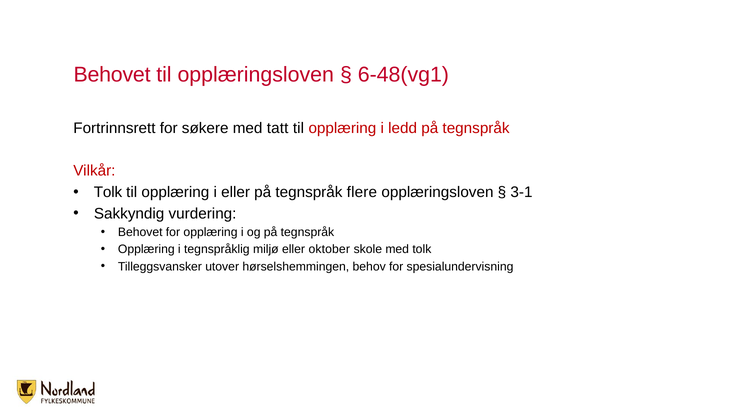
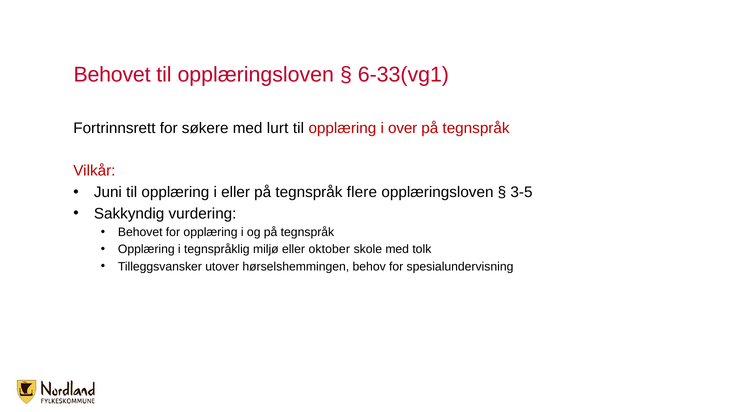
6-48(vg1: 6-48(vg1 -> 6-33(vg1
tatt: tatt -> lurt
ledd: ledd -> over
Tolk at (108, 192): Tolk -> Juni
3-1: 3-1 -> 3-5
